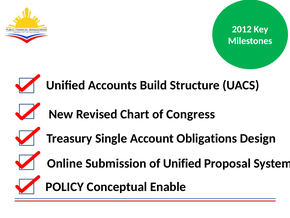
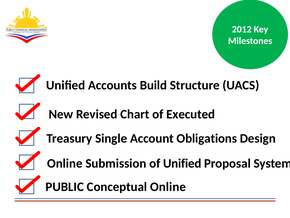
Congress: Congress -> Executed
POLICY: POLICY -> PUBLIC
Conceptual Enable: Enable -> Online
